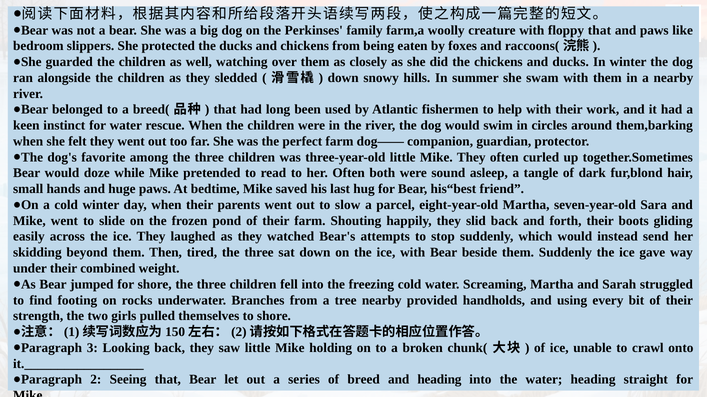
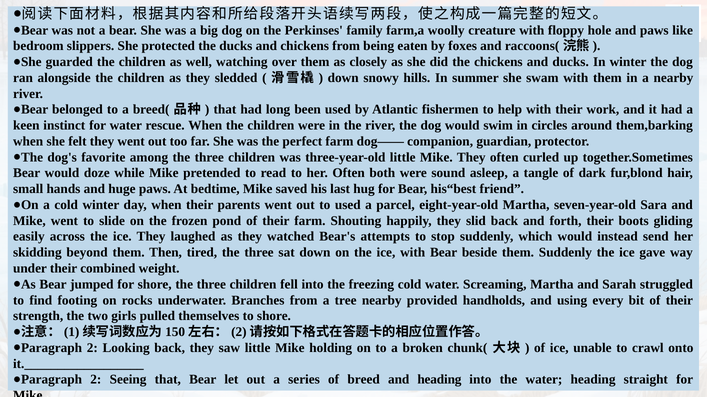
floppy that: that -> hole
to slow: slow -> used
3 at (92, 348): 3 -> 2
